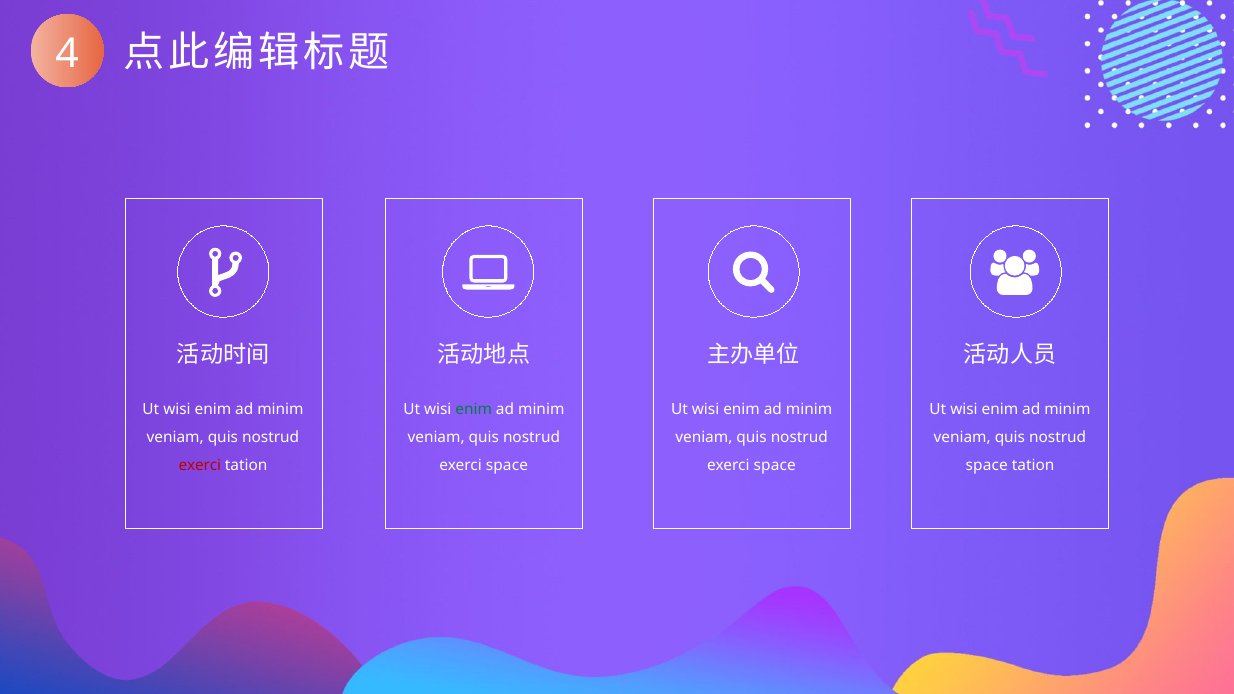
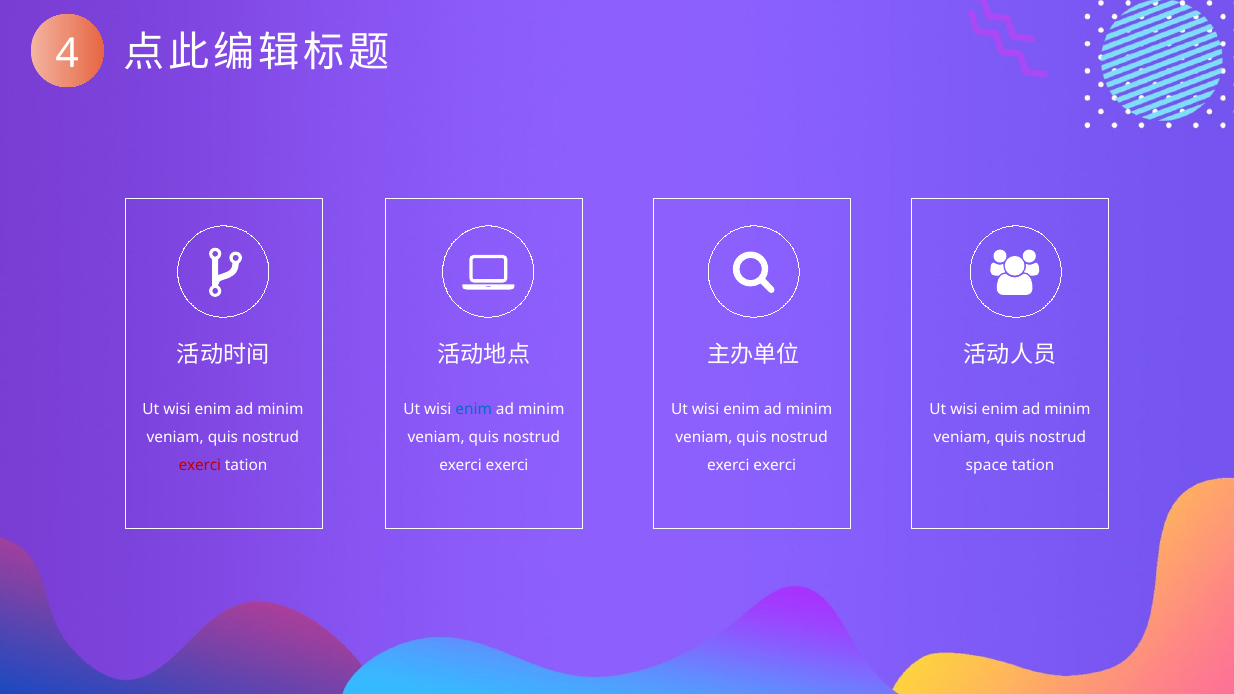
enim at (474, 409) colour: green -> blue
space at (507, 465): space -> exerci
space at (775, 465): space -> exerci
